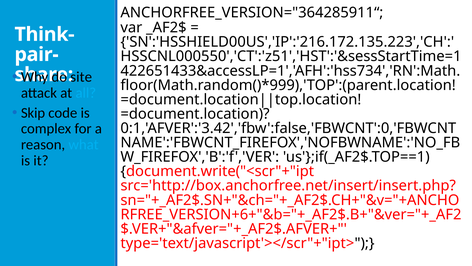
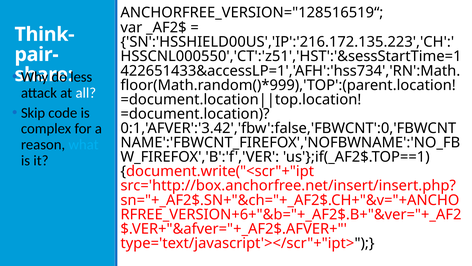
ANCHORFREE_VERSION="364285911“: ANCHORFREE_VERSION="364285911“ -> ANCHORFREE_VERSION="128516519“
site: site -> less
all colour: light blue -> white
